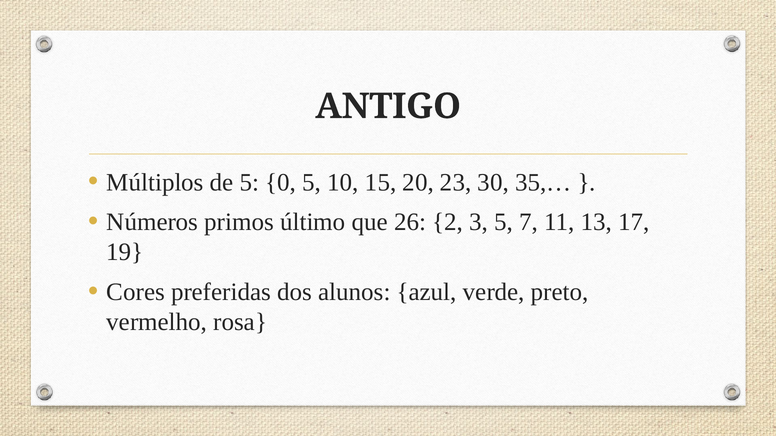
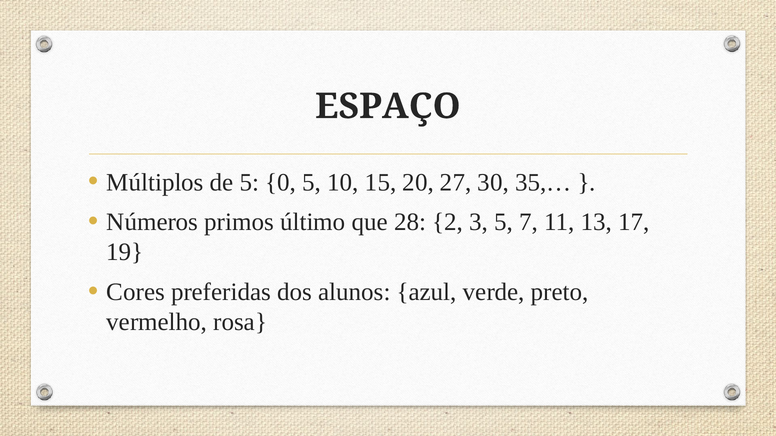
ANTIGO: ANTIGO -> ESPAÇO
23: 23 -> 27
26: 26 -> 28
